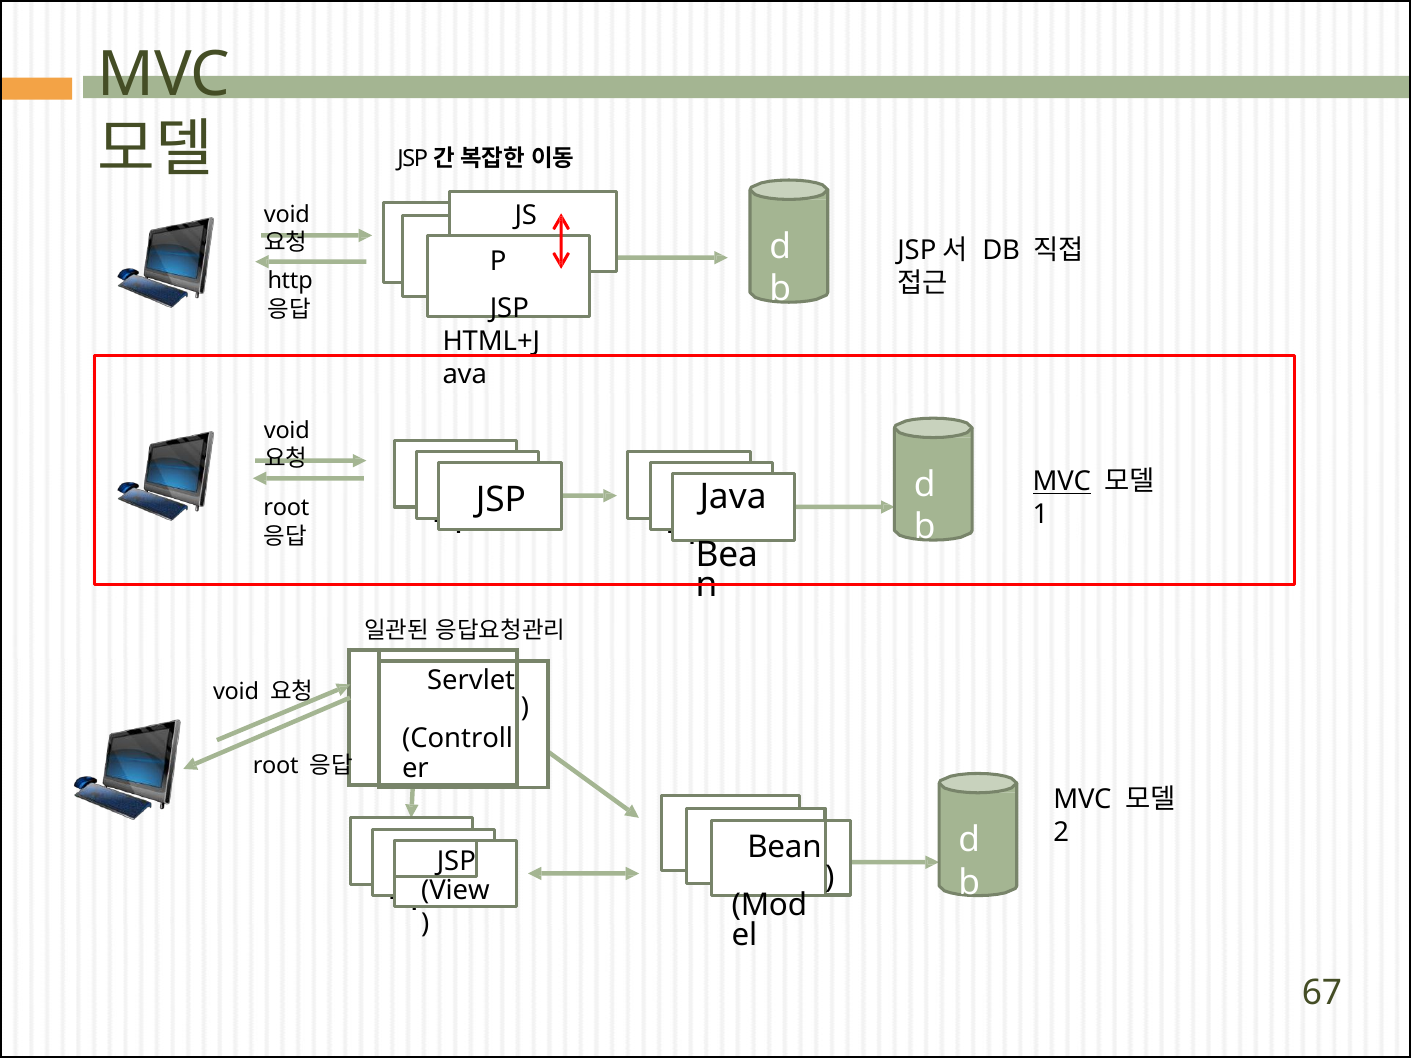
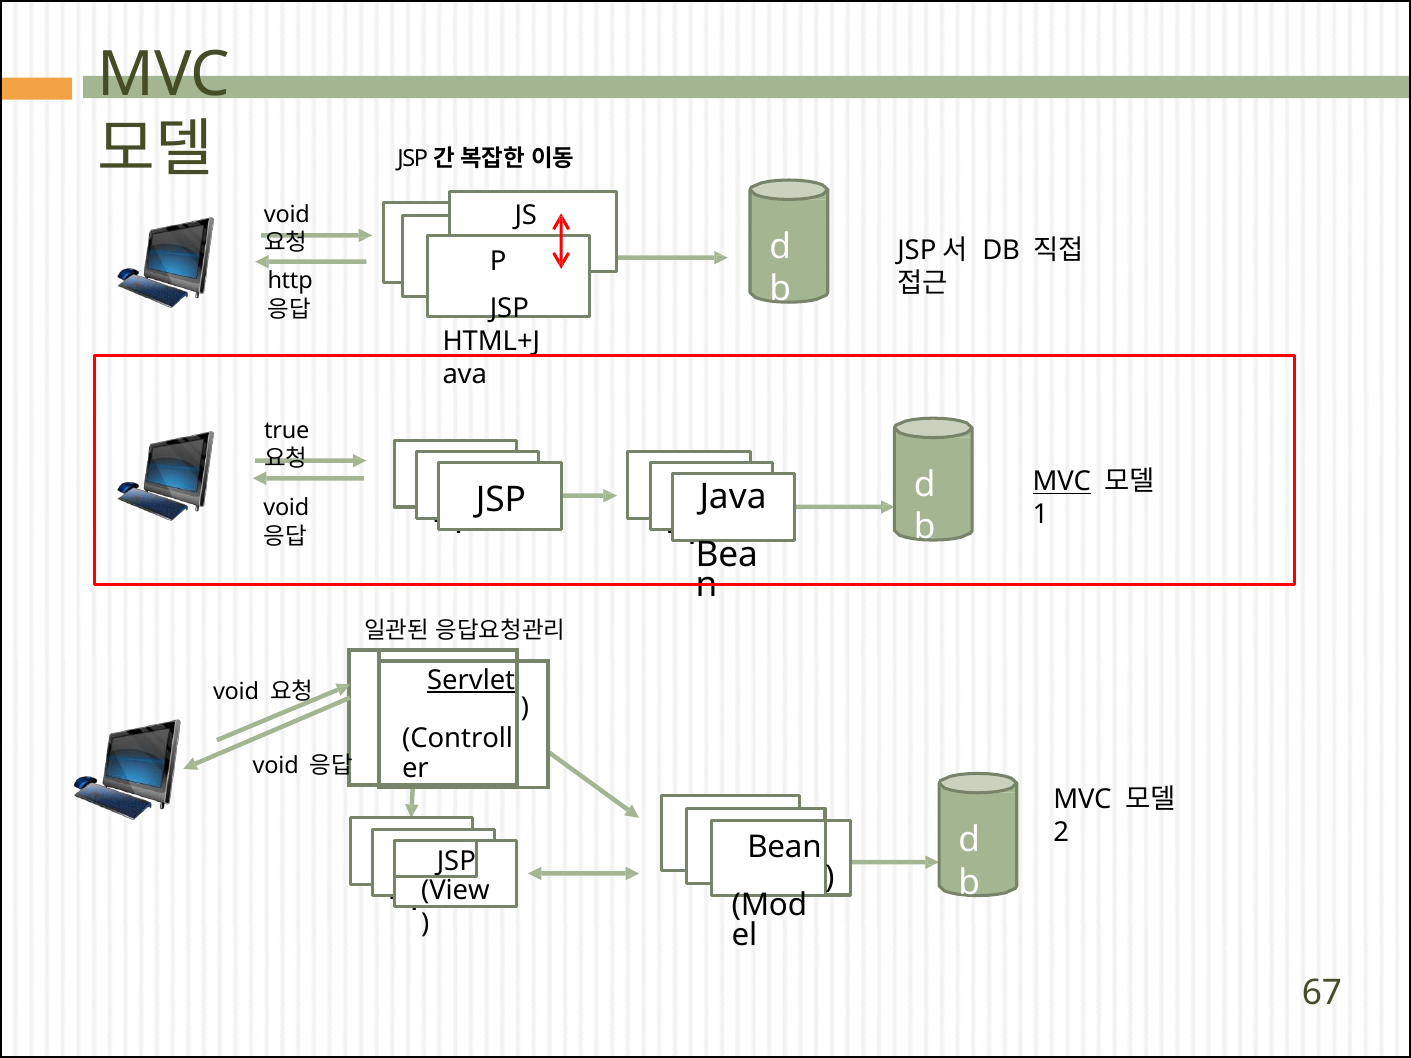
void at (287, 431): void -> true
root at (286, 508): root -> void
Servlet underline: none -> present
root at (276, 766): root -> void
